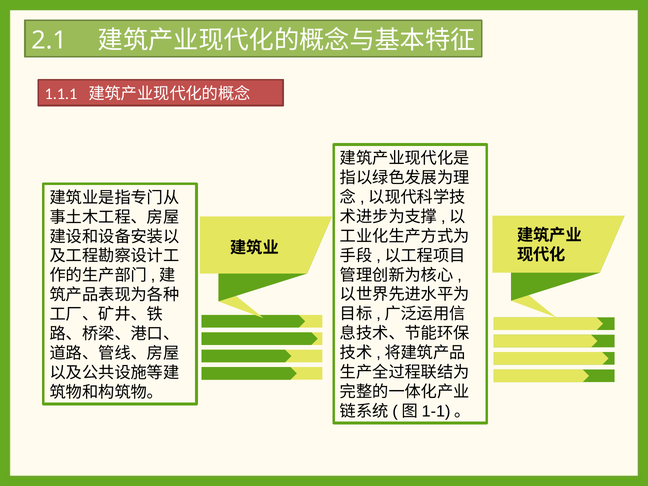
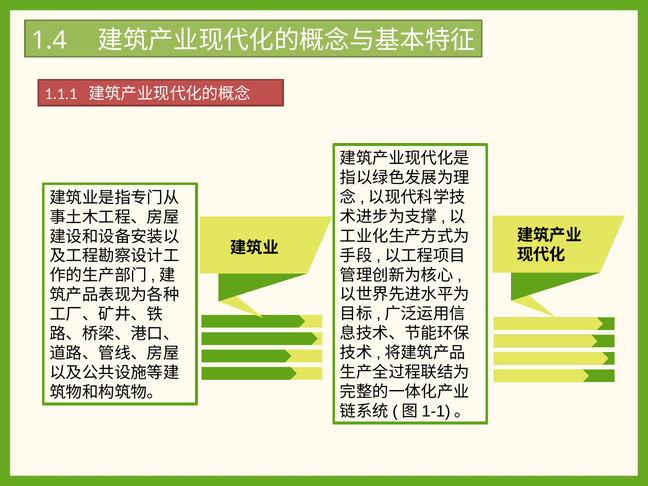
2.1: 2.1 -> 1.4
